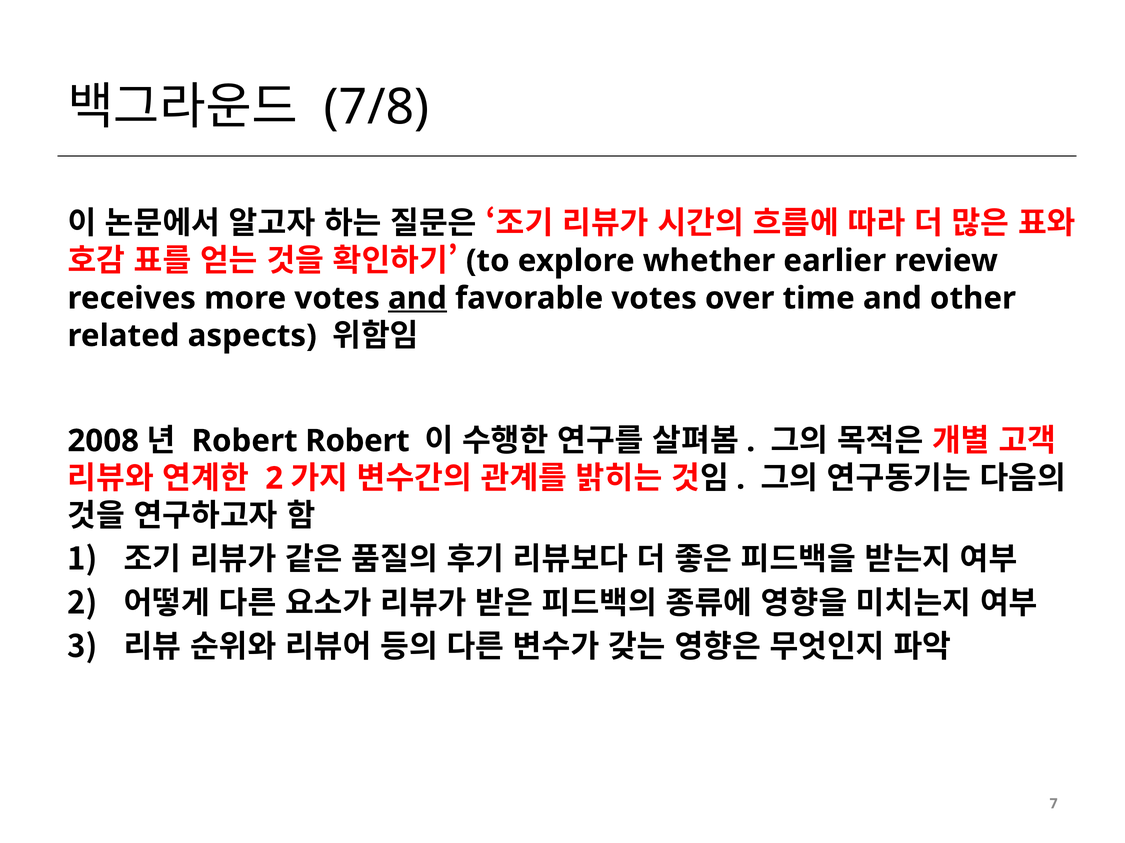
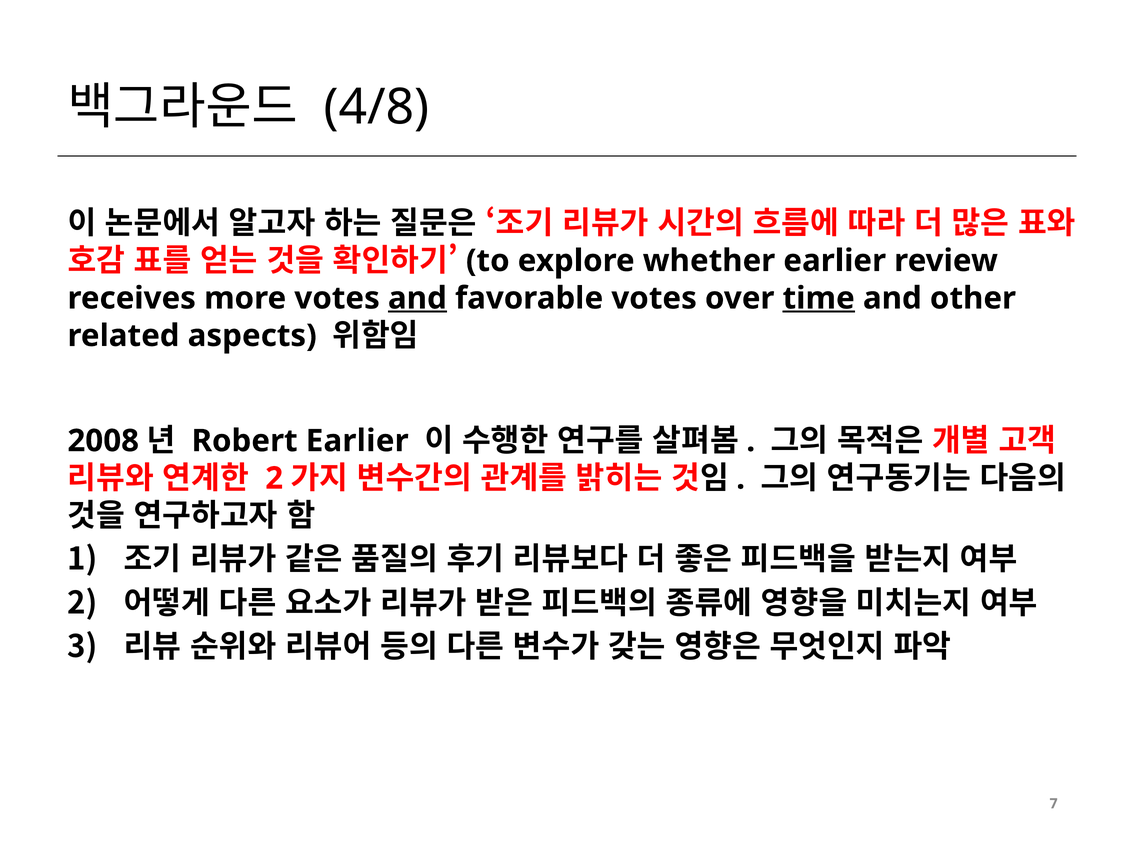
7/8: 7/8 -> 4/8
time underline: none -> present
Robert Robert: Robert -> Earlier
